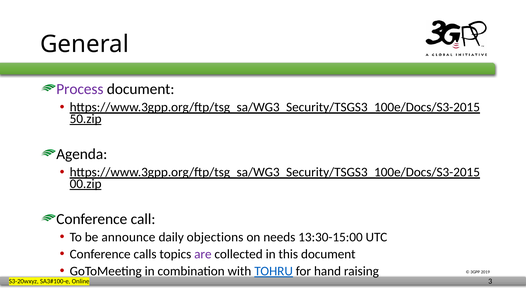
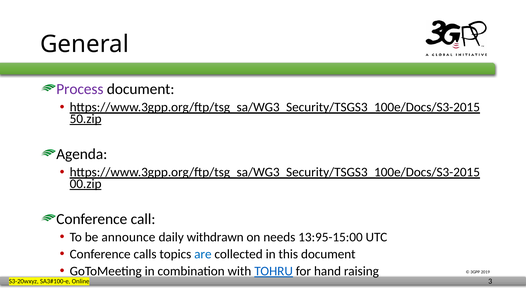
objections: objections -> withdrawn
13:30-15:00: 13:30-15:00 -> 13:95-15:00
are colour: purple -> blue
